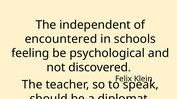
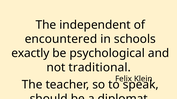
feeling: feeling -> exactly
discovered: discovered -> traditional
